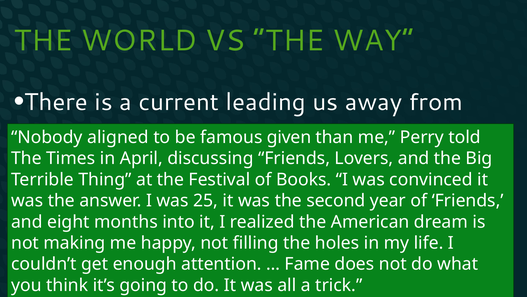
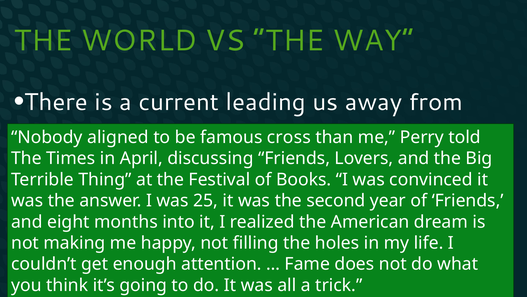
given: given -> cross
